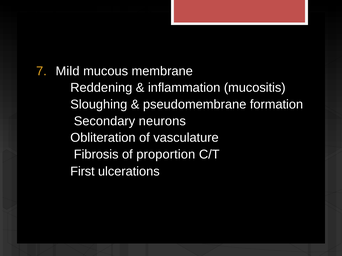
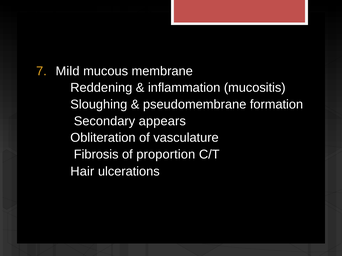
neurons: neurons -> appears
First: First -> Hair
